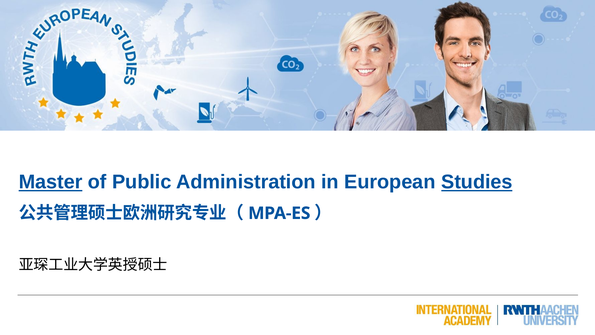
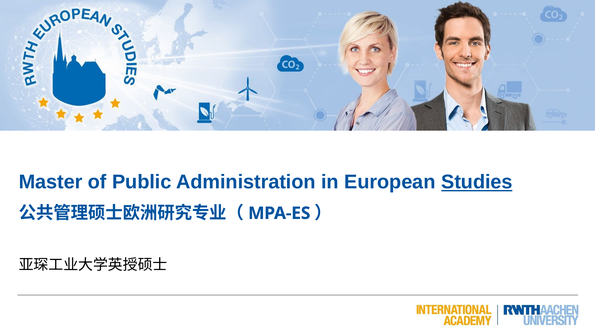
Master underline: present -> none
